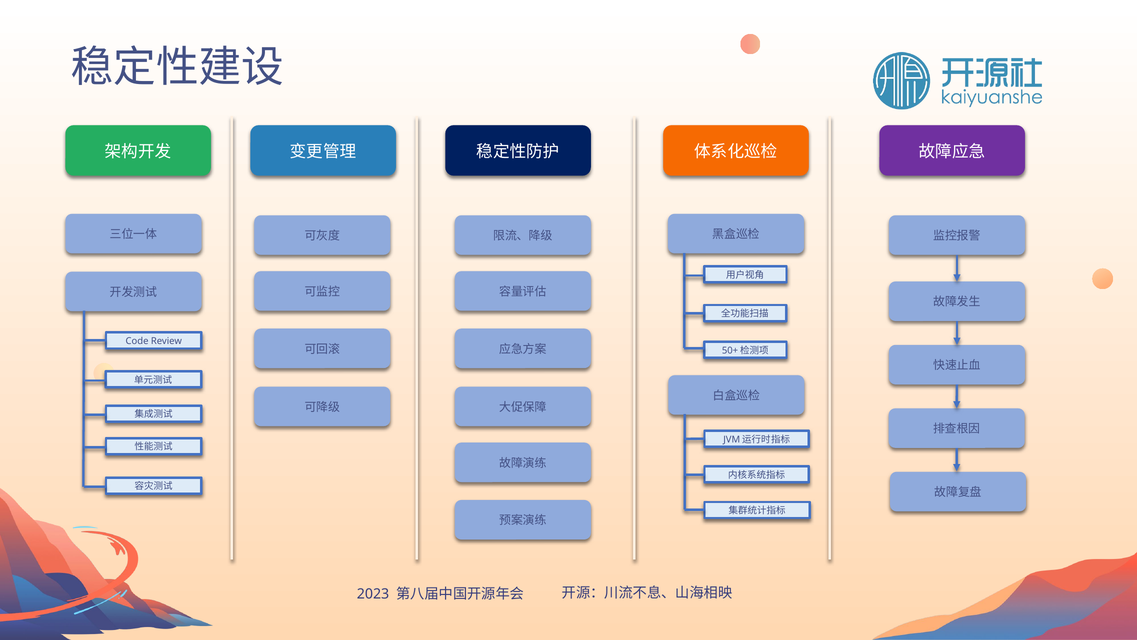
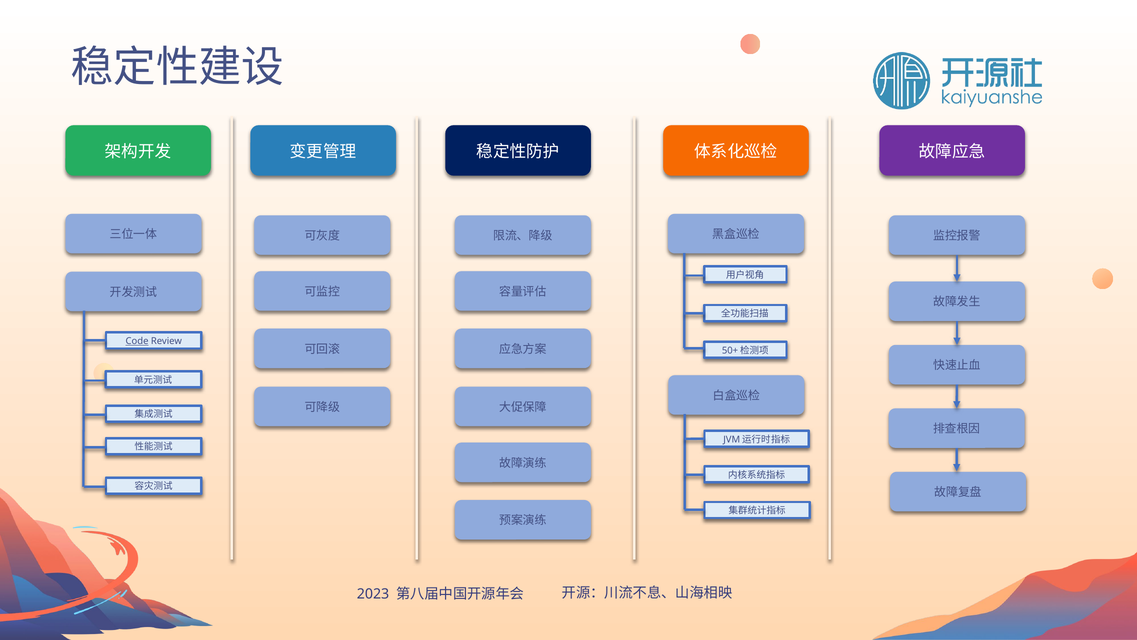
Code underline: none -> present
